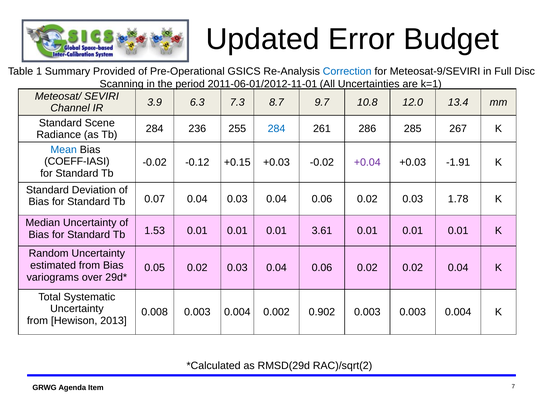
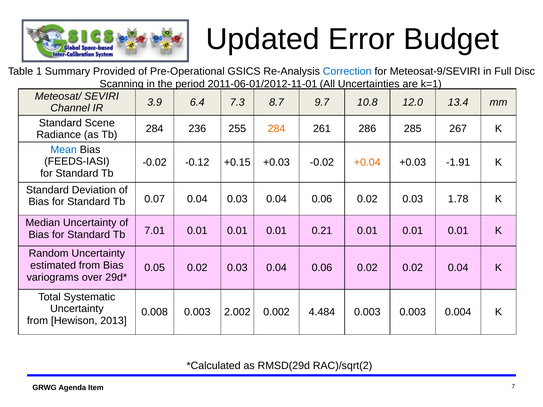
6.3: 6.3 -> 6.4
284 at (277, 129) colour: blue -> orange
COEFF-IASI: COEFF-IASI -> FEEDS-IASI
+0.04 colour: purple -> orange
1.53: 1.53 -> 7.01
3.61: 3.61 -> 0.21
0.008 0.003 0.004: 0.004 -> 2.002
0.902: 0.902 -> 4.484
